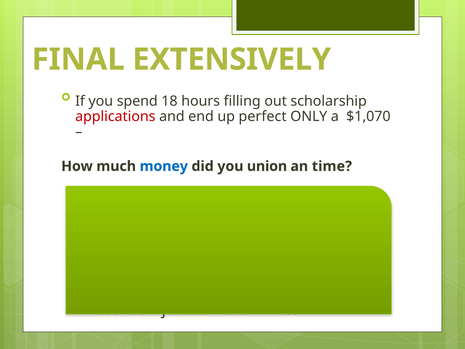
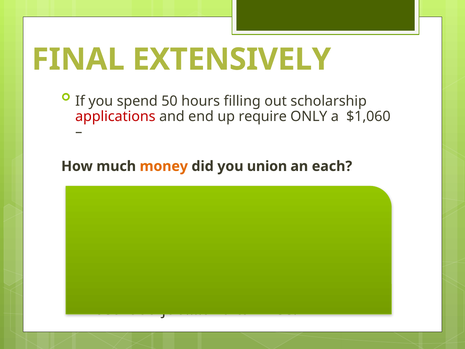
18: 18 -> 50
perfect: perfect -> require
$1,070: $1,070 -> $1,060
money colour: blue -> orange
time: time -> each
